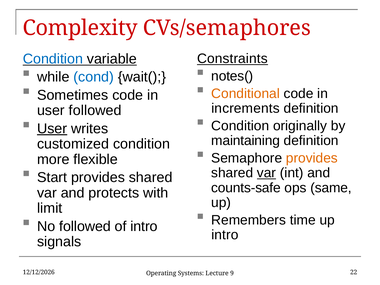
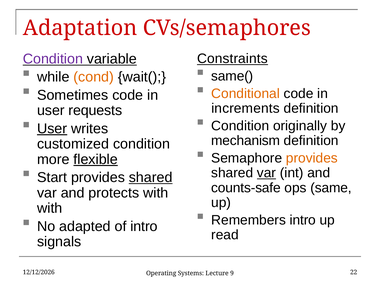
Complexity: Complexity -> Adaptation
Condition at (53, 59) colour: blue -> purple
notes(: notes( -> same(
cond colour: blue -> orange
user followed: followed -> requests
maintaining: maintaining -> mechanism
flexible underline: none -> present
shared at (151, 177) underline: none -> present
limit at (50, 208): limit -> with
Remembers time: time -> intro
No followed: followed -> adapted
intro at (225, 235): intro -> read
